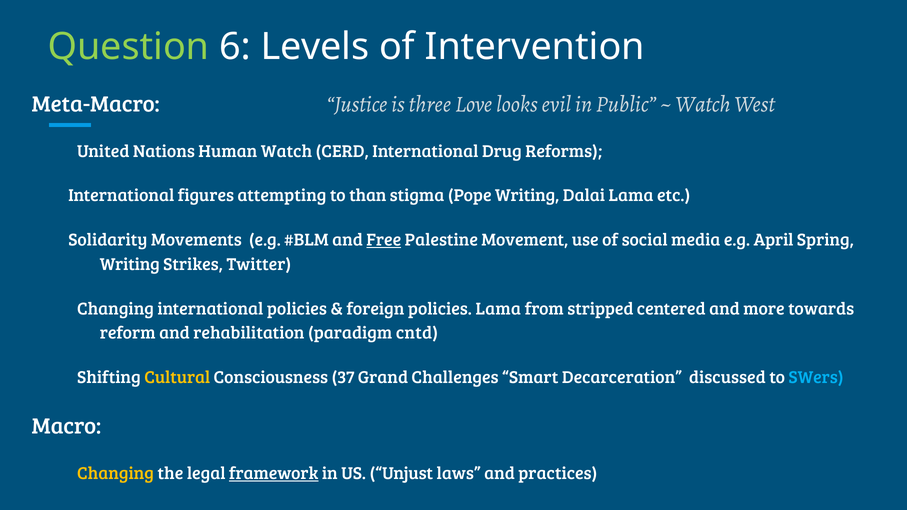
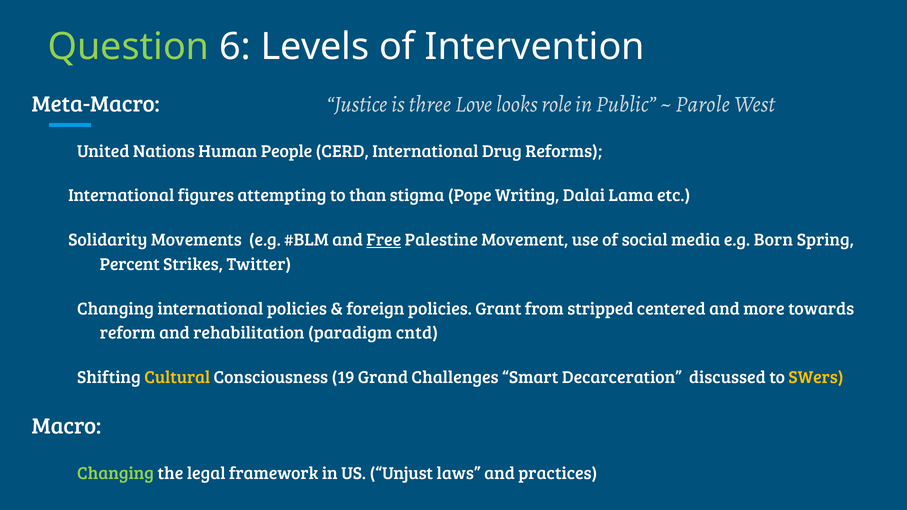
evil: evil -> role
Watch at (703, 104): Watch -> Parole
Human Watch: Watch -> People
April: April -> Born
Writing at (130, 264): Writing -> Percent
policies Lama: Lama -> Grant
37: 37 -> 19
SWers colour: light blue -> yellow
Changing at (116, 474) colour: yellow -> light green
framework underline: present -> none
